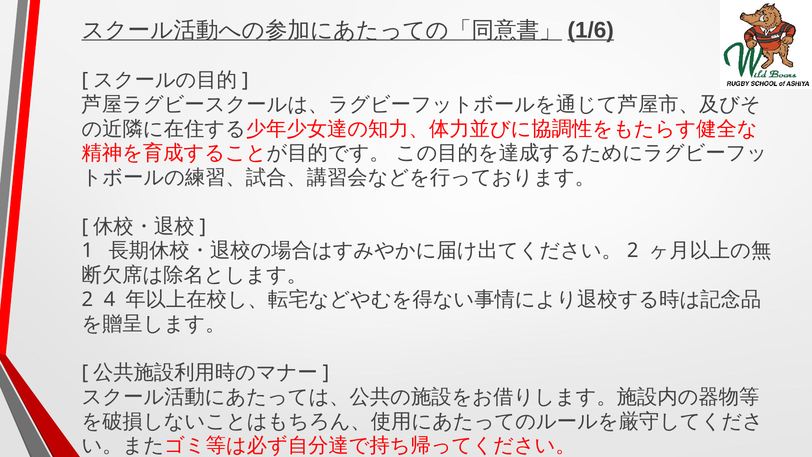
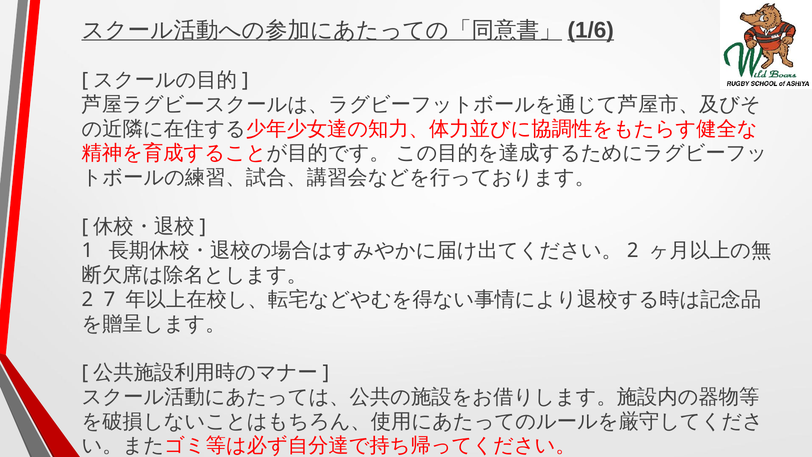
4: 4 -> 7
